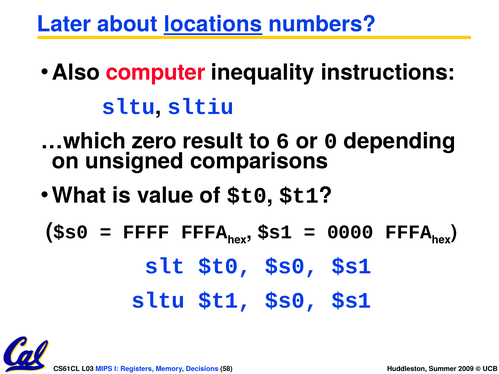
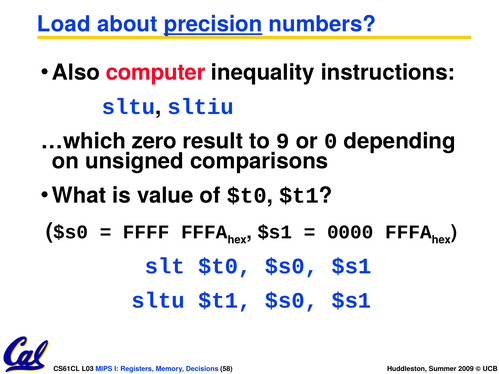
Later: Later -> Load
locations: locations -> precision
6: 6 -> 9
